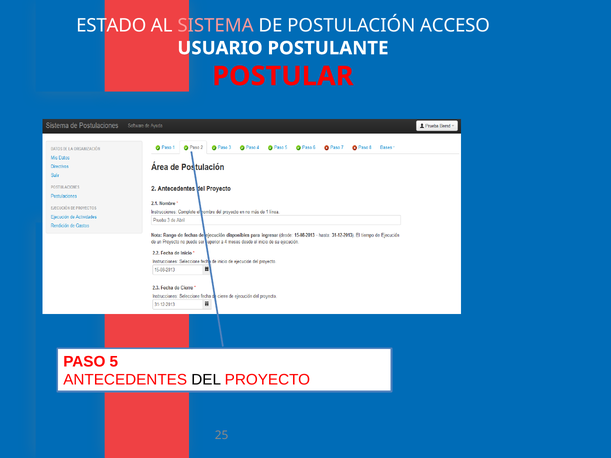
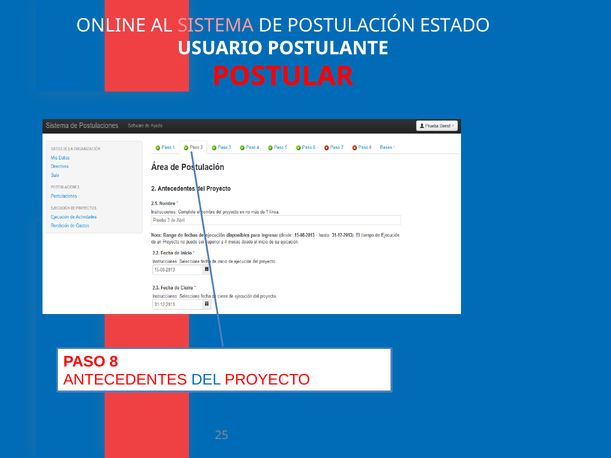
ESTADO: ESTADO -> ONLINE
ACCESO: ACCESO -> ESTADO
5: 5 -> 8
DEL colour: black -> blue
